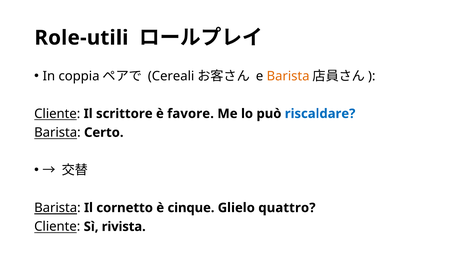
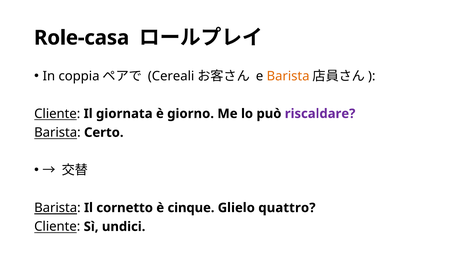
Role-utili: Role-utili -> Role-casa
scrittore: scrittore -> giornata
favore: favore -> giorno
riscaldare colour: blue -> purple
rivista: rivista -> undici
